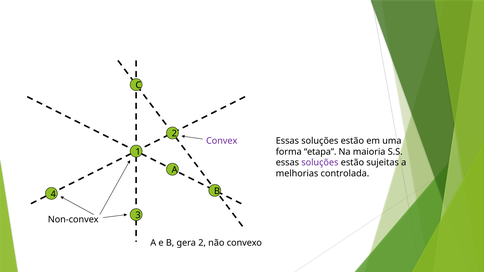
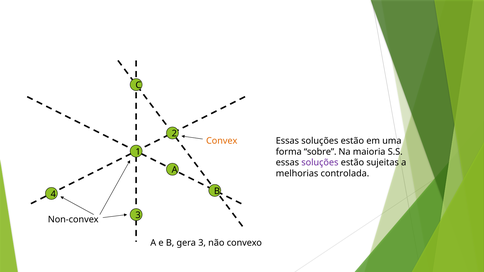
Convex colour: purple -> orange
etapa: etapa -> sobre
gera 2: 2 -> 3
